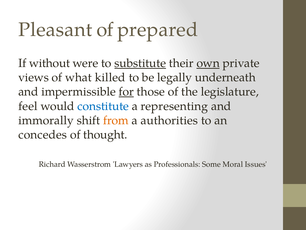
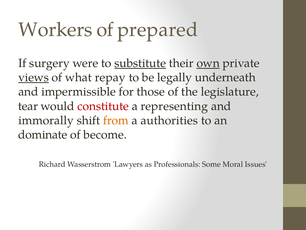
Pleasant: Pleasant -> Workers
without: without -> surgery
views underline: none -> present
killed: killed -> repay
for underline: present -> none
feel: feel -> tear
constitute colour: blue -> red
concedes: concedes -> dominate
thought: thought -> become
